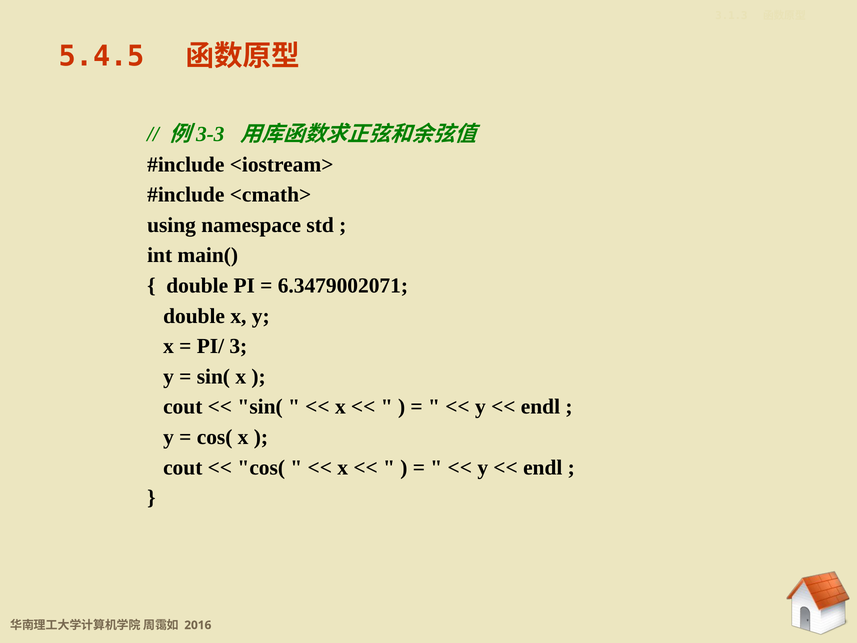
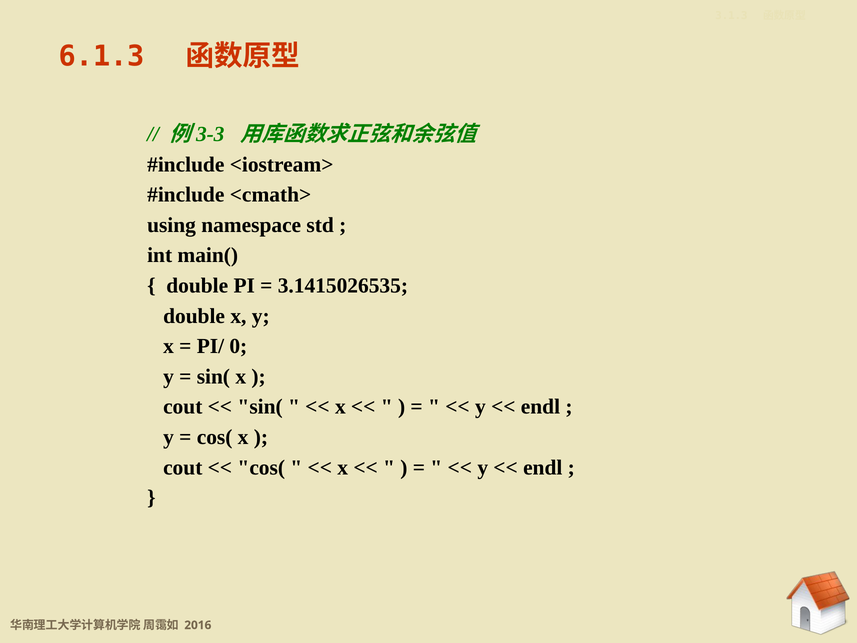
5.4.5: 5.4.5 -> 6.1.3
6.3479002071: 6.3479002071 -> 3.1415026535
3: 3 -> 0
